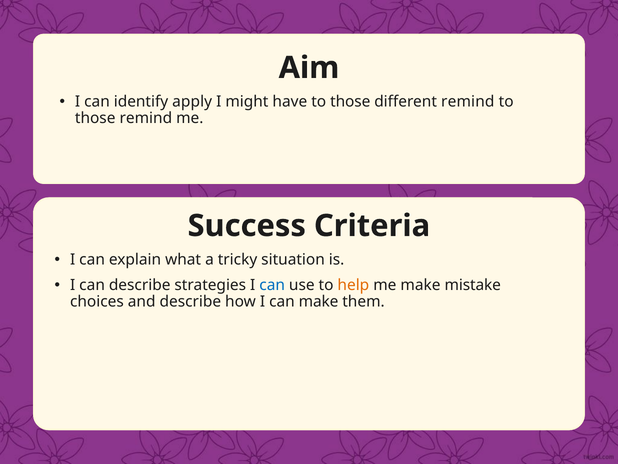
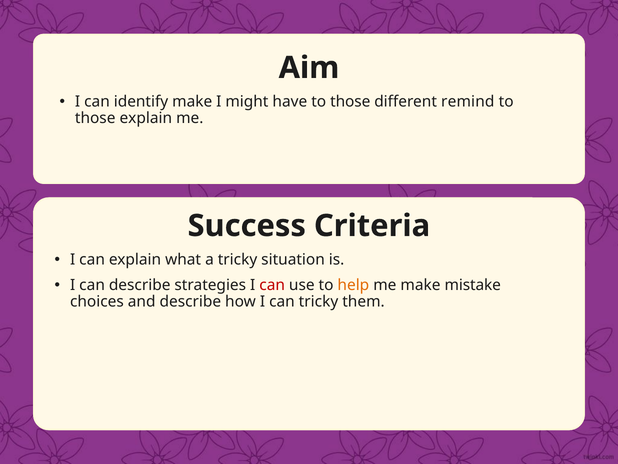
identify apply: apply -> make
those remind: remind -> explain
can at (272, 285) colour: blue -> red
can make: make -> tricky
